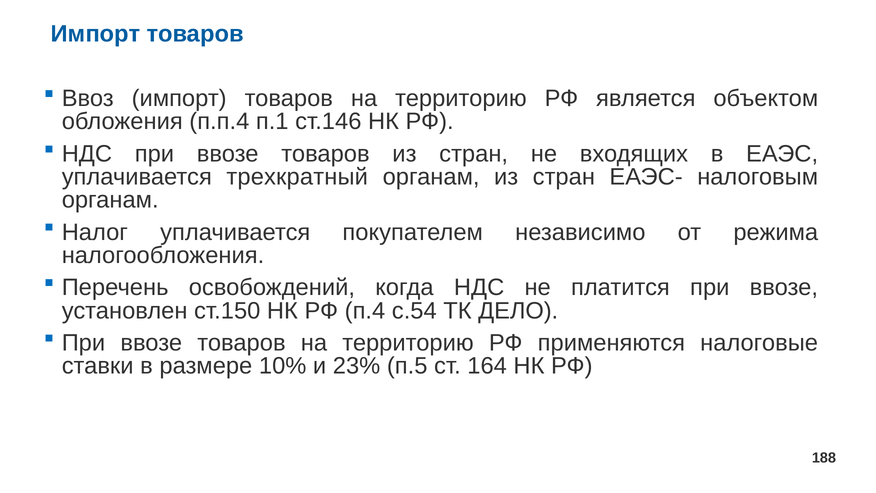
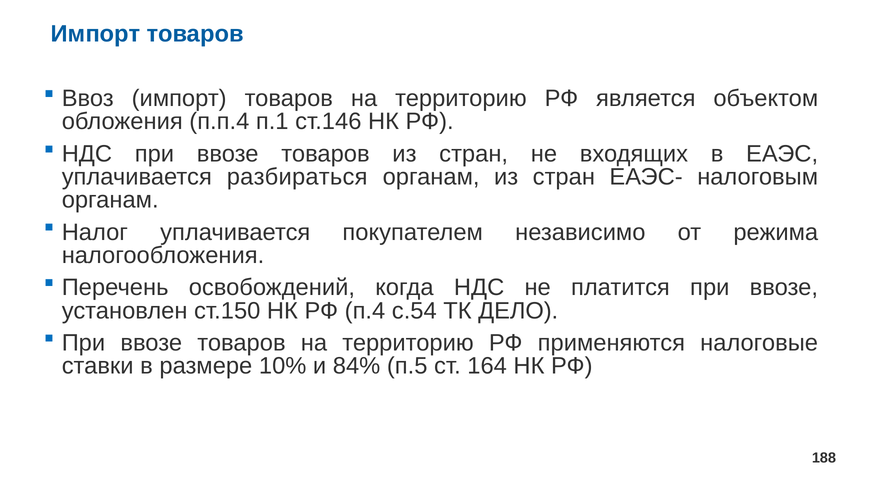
трехкратный: трехкратный -> разбираться
23%: 23% -> 84%
